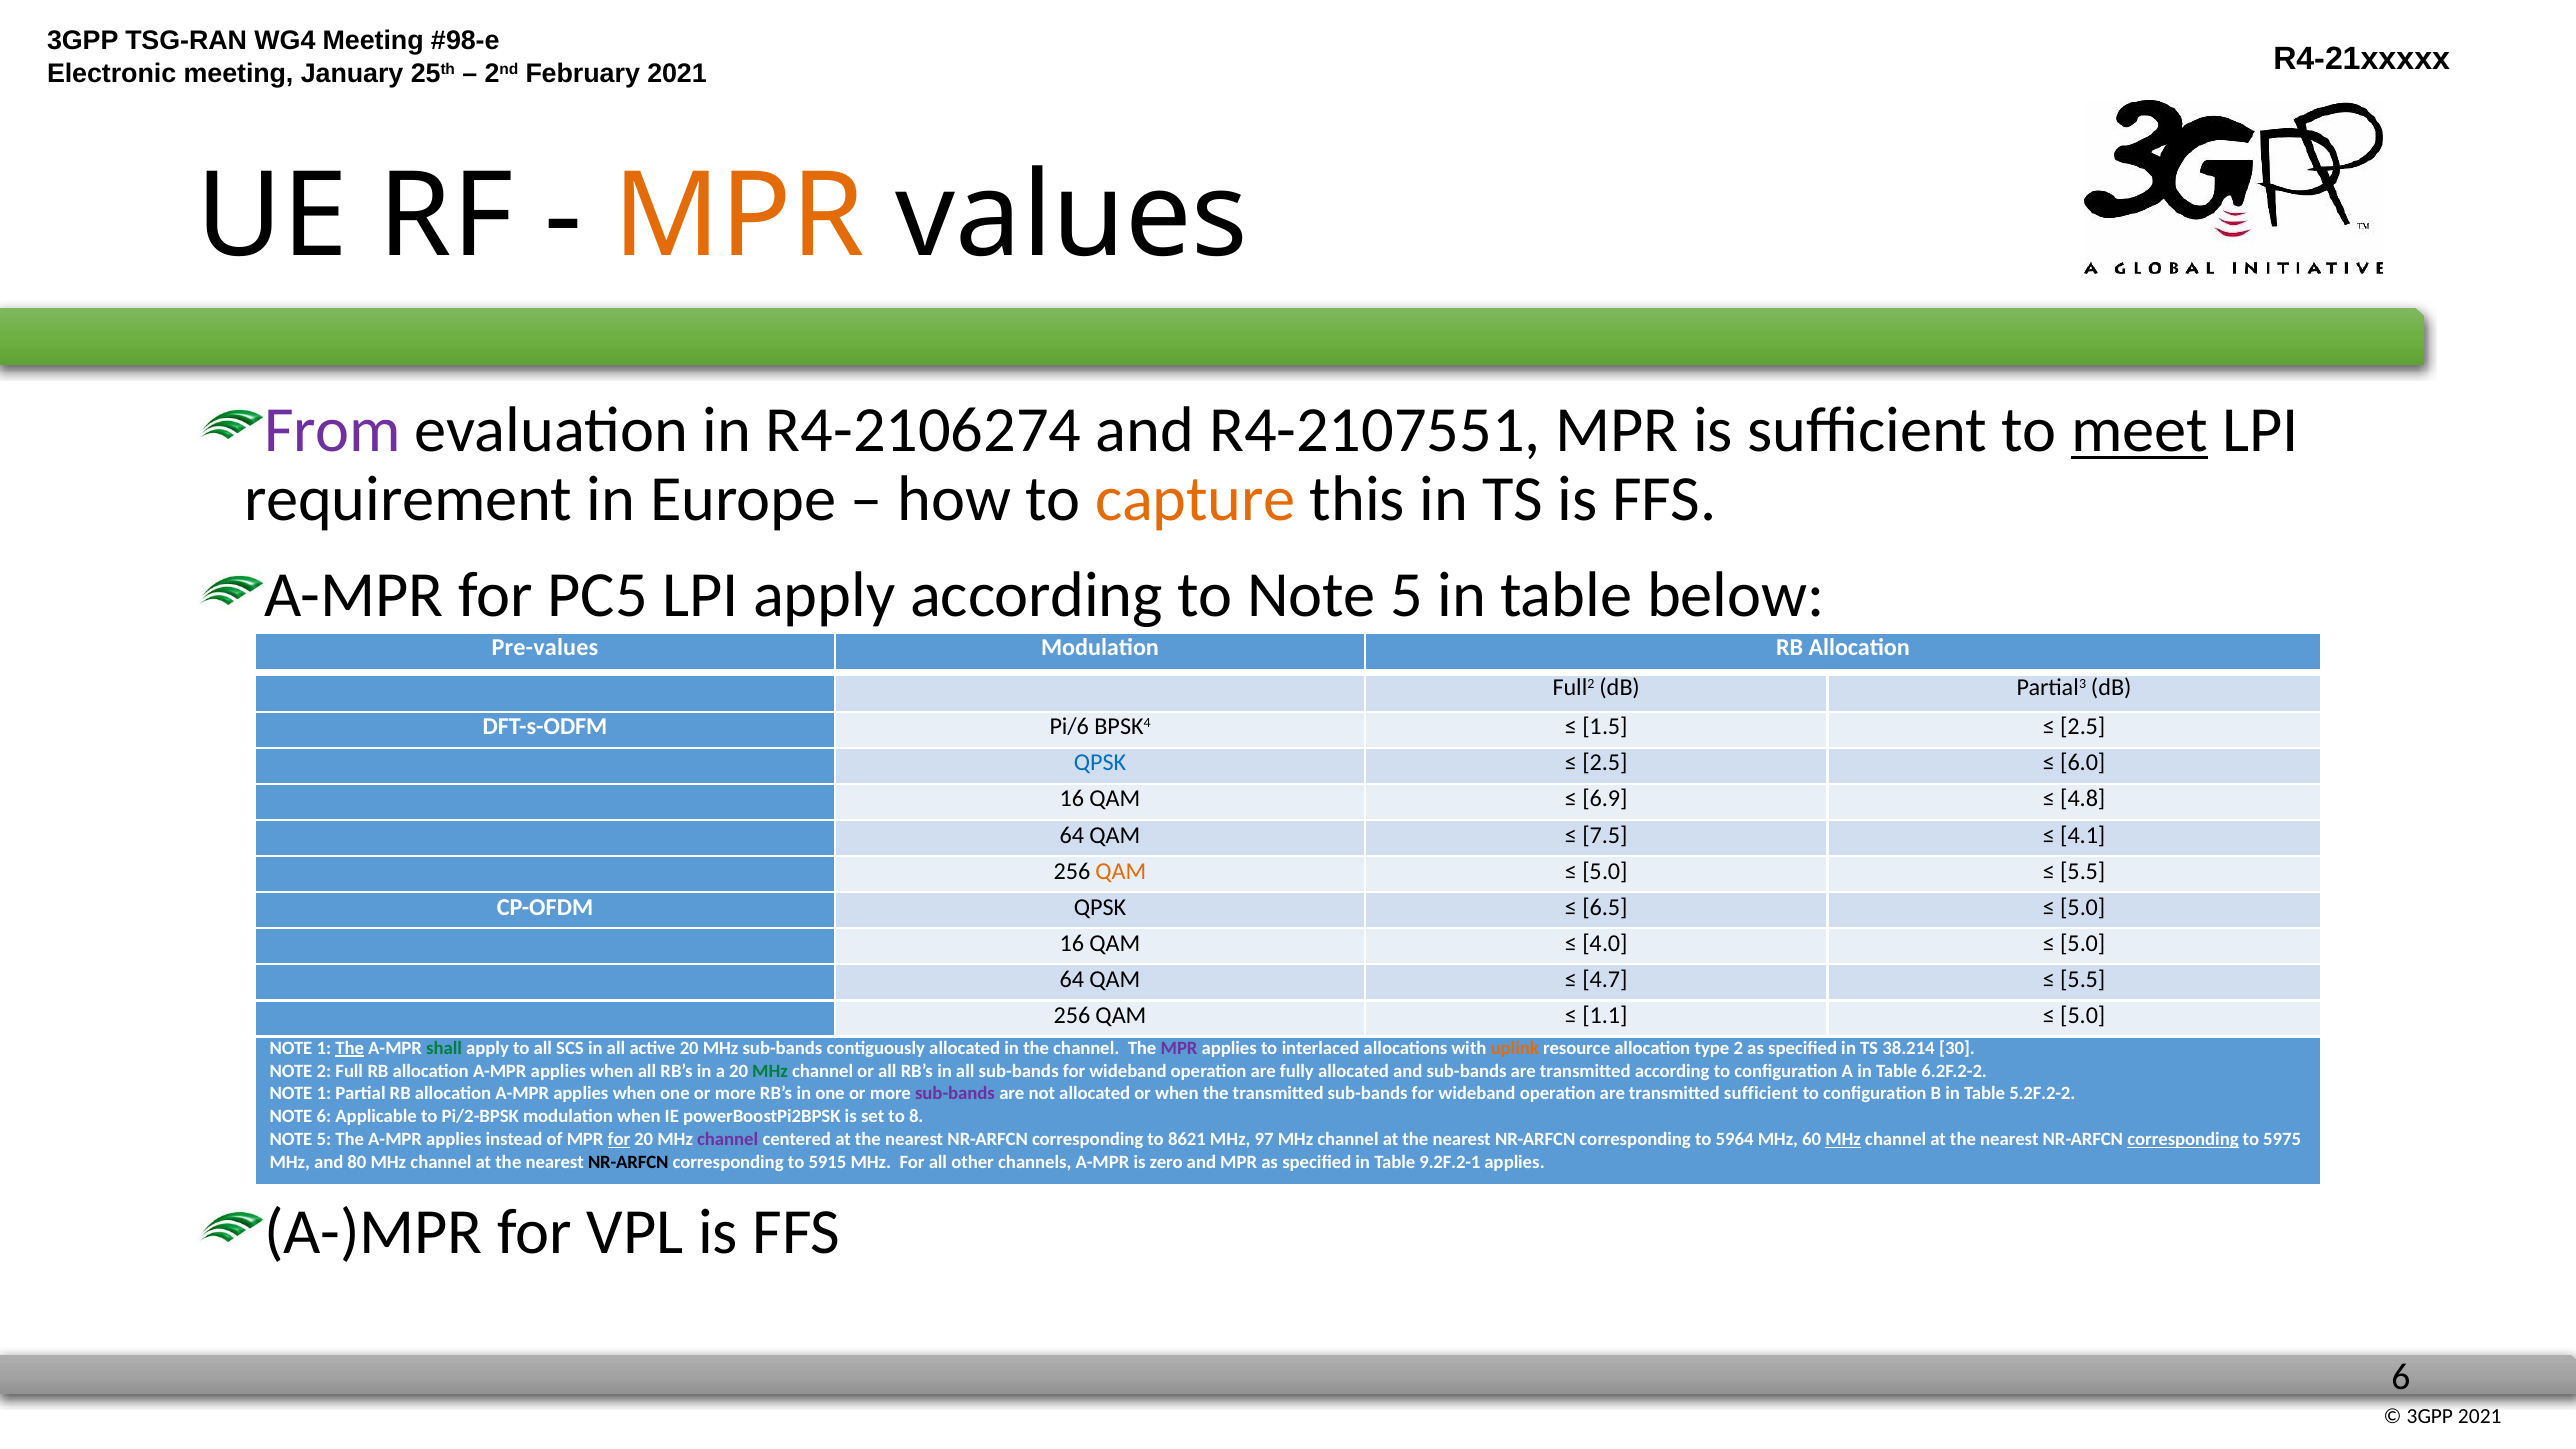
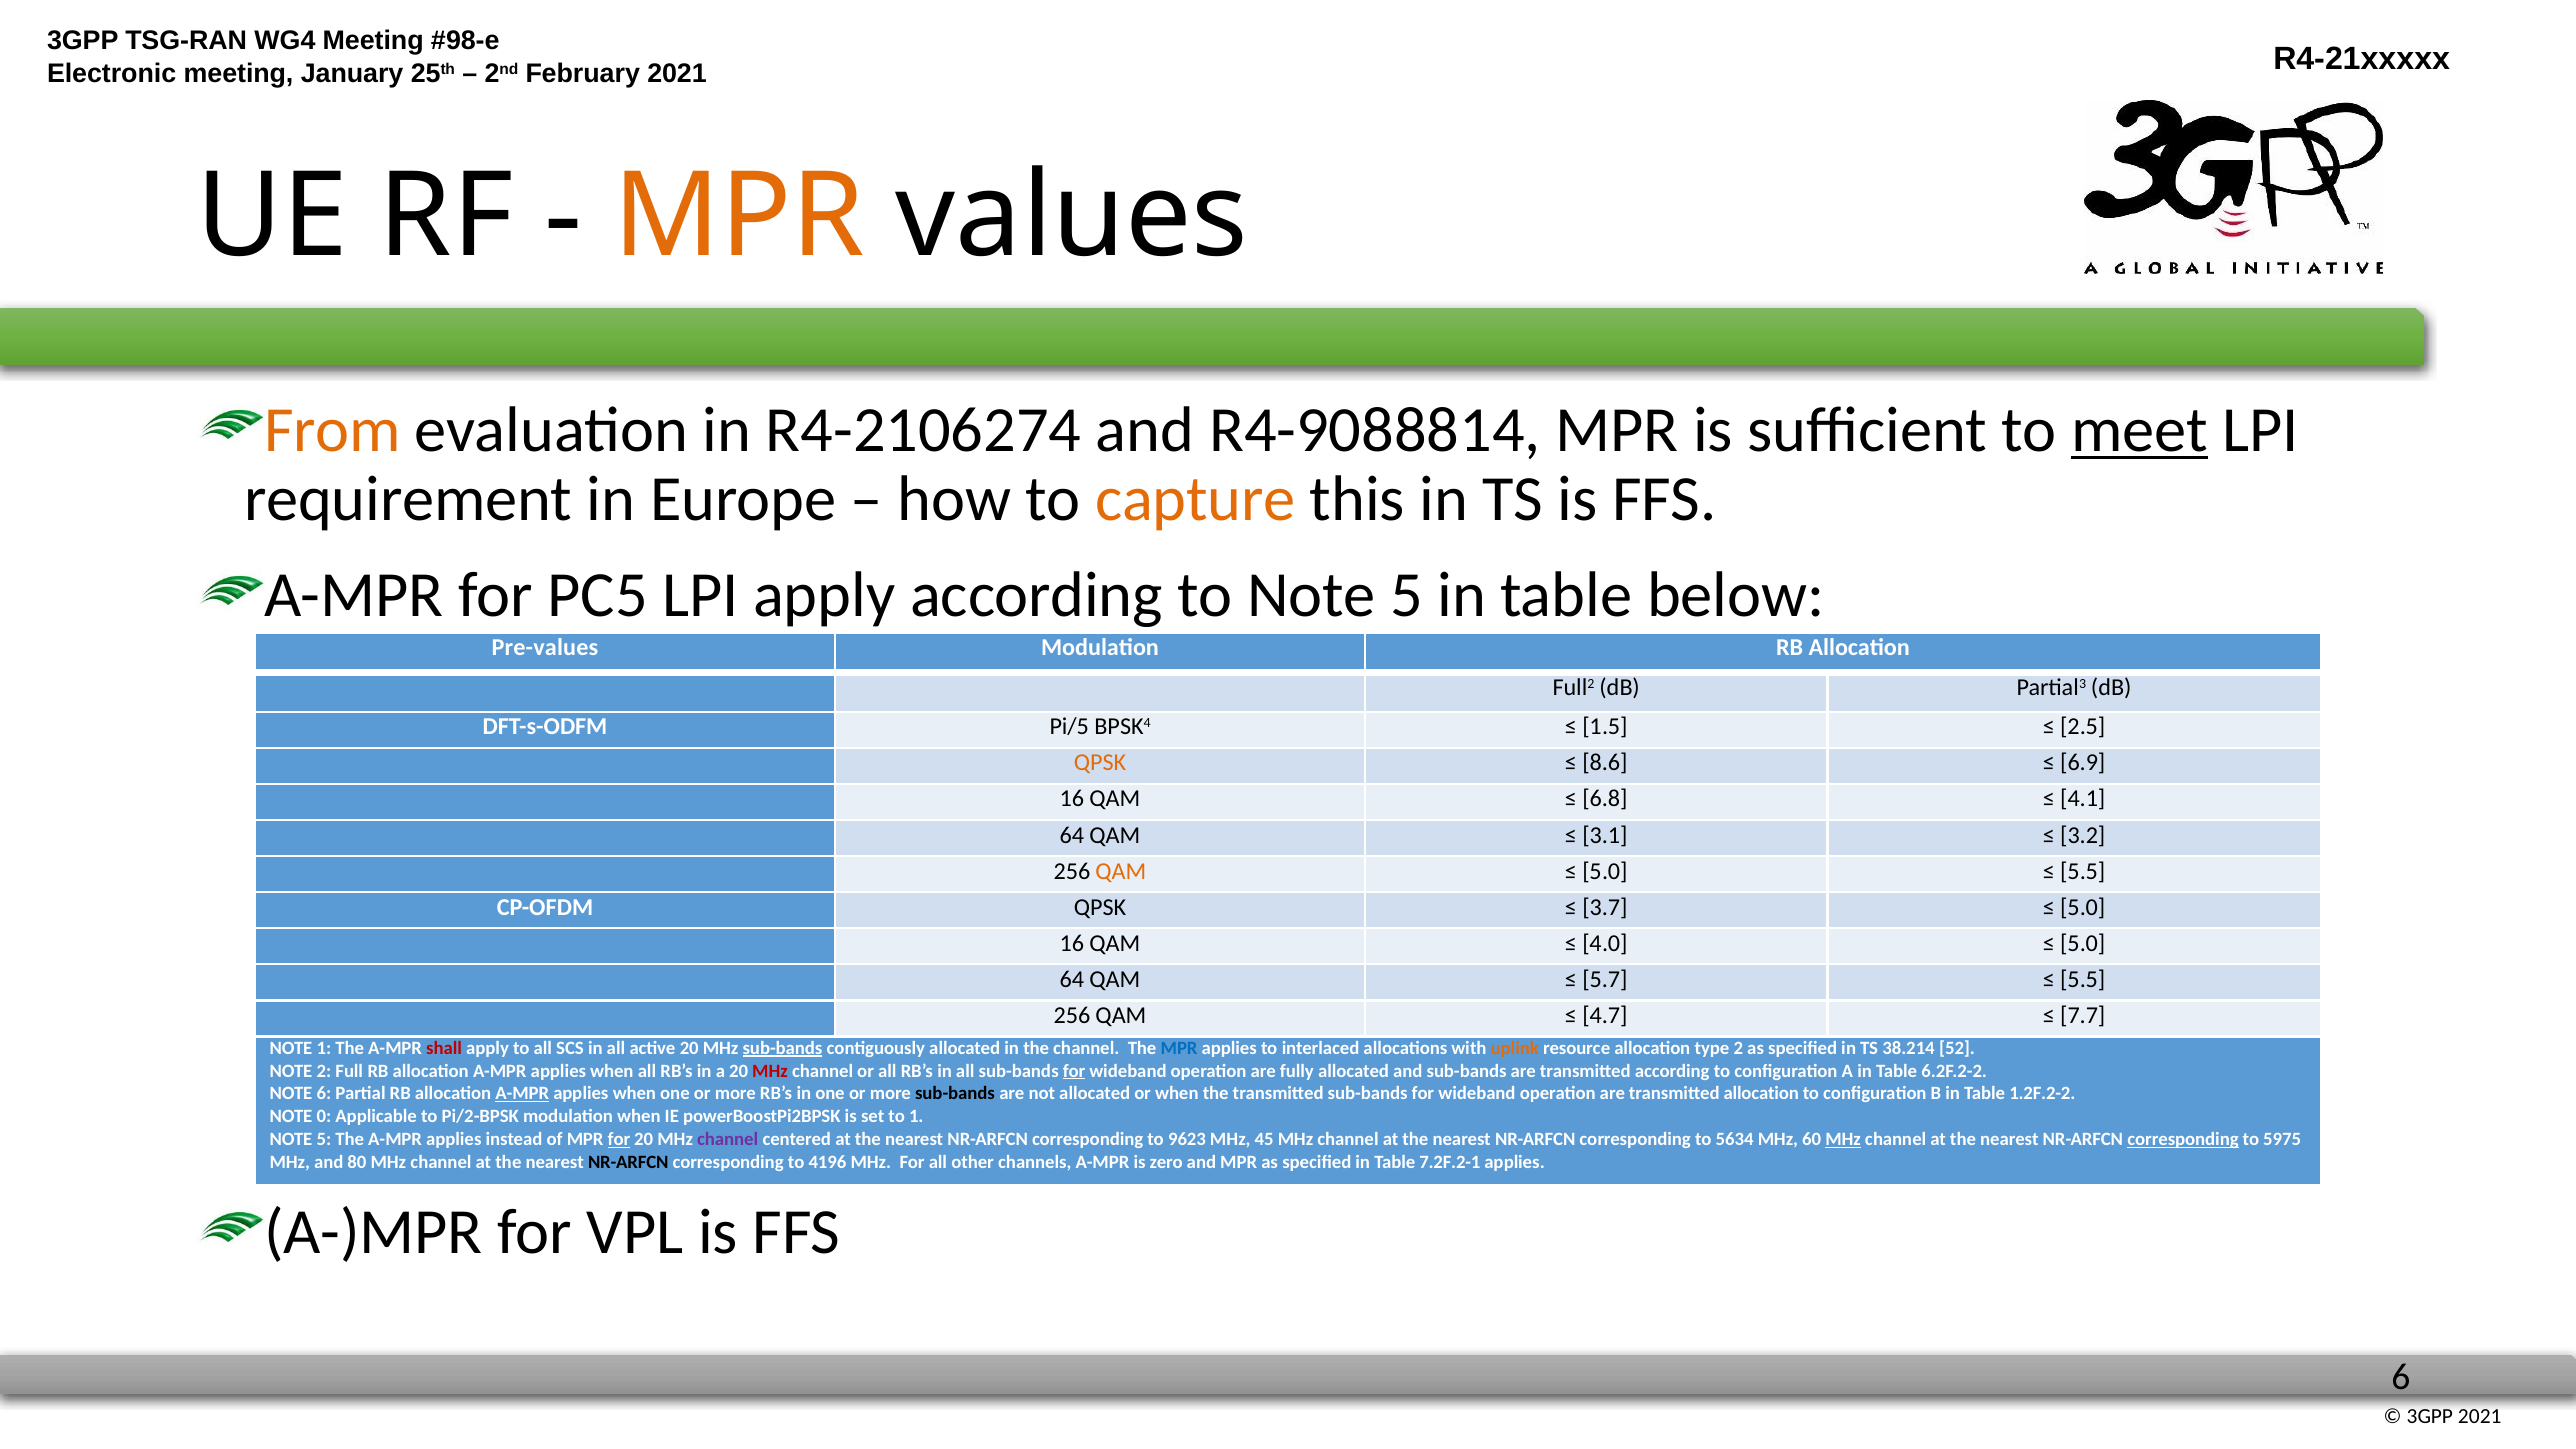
From colour: purple -> orange
R4-2107551: R4-2107551 -> R4-9088814
Pi/6: Pi/6 -> Pi/5
QPSK at (1100, 763) colour: blue -> orange
2.5 at (1605, 763): 2.5 -> 8.6
6.0: 6.0 -> 6.9
6.9: 6.9 -> 6.8
4.8: 4.8 -> 4.1
7.5: 7.5 -> 3.1
4.1: 4.1 -> 3.2
6.5: 6.5 -> 3.7
4.7: 4.7 -> 5.7
1.1: 1.1 -> 4.7
5.0 at (2083, 1015): 5.0 -> 7.7
The at (350, 1048) underline: present -> none
shall colour: green -> red
sub-bands at (783, 1048) underline: none -> present
MPR at (1179, 1048) colour: purple -> blue
30: 30 -> 52
MHz at (770, 1071) colour: green -> red
for at (1074, 1071) underline: none -> present
1 at (324, 1094): 1 -> 6
A-MPR at (522, 1094) underline: none -> present
sub-bands at (955, 1094) colour: purple -> black
transmitted sufficient: sufficient -> allocation
5.2F.2-2: 5.2F.2-2 -> 1.2F.2-2
NOTE 6: 6 -> 0
to 8: 8 -> 1
8621: 8621 -> 9623
97: 97 -> 45
5964: 5964 -> 5634
5915: 5915 -> 4196
9.2F.2-1: 9.2F.2-1 -> 7.2F.2-1
